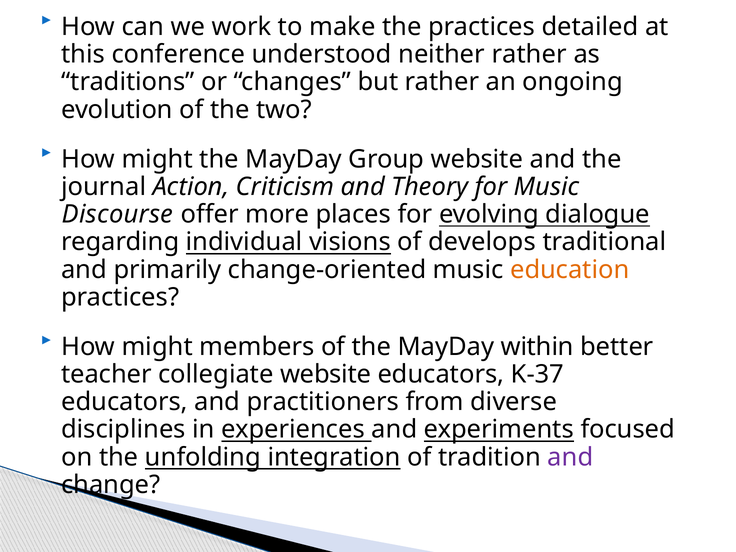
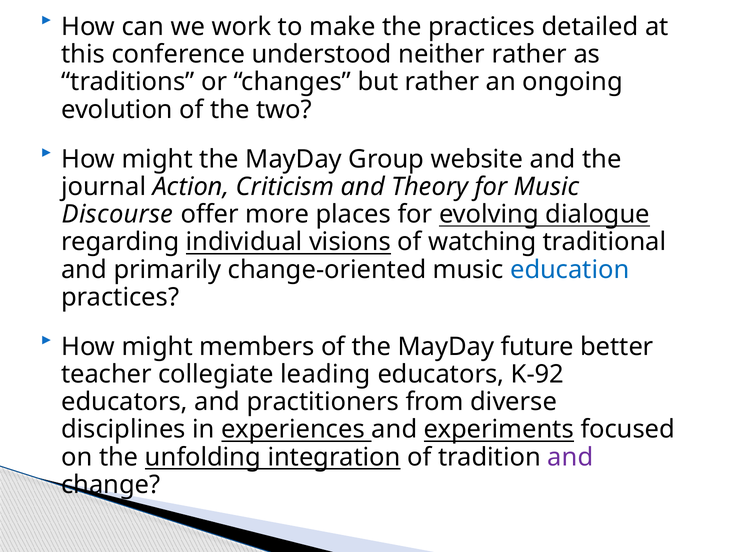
develops: develops -> watching
education colour: orange -> blue
within: within -> future
collegiate website: website -> leading
K-37: K-37 -> K-92
